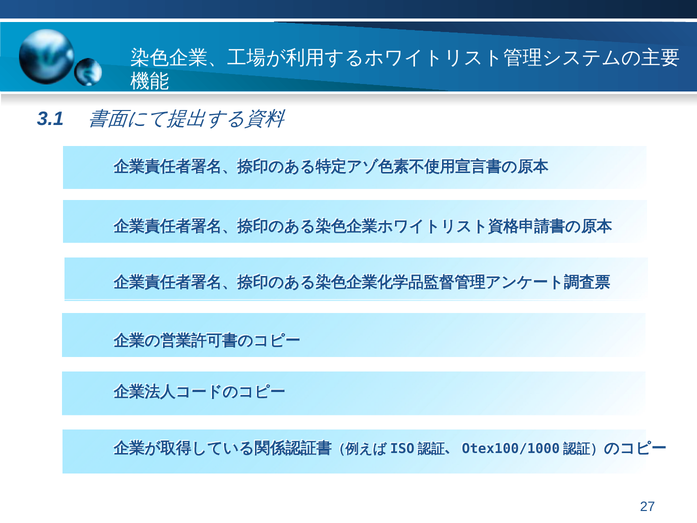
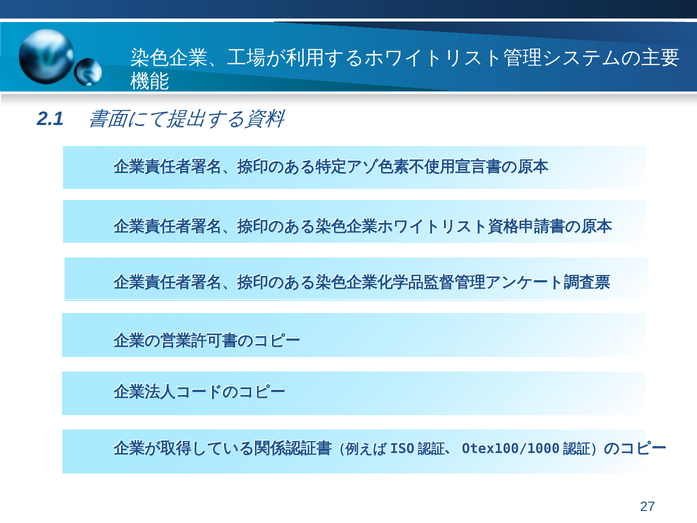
3.1: 3.1 -> 2.1
